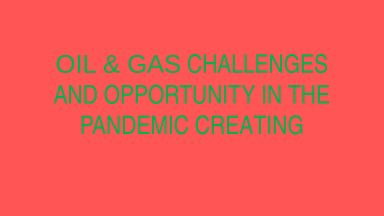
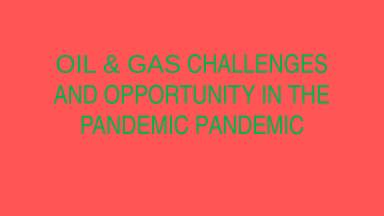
PANDEMIC CREATING: CREATING -> PANDEMIC
